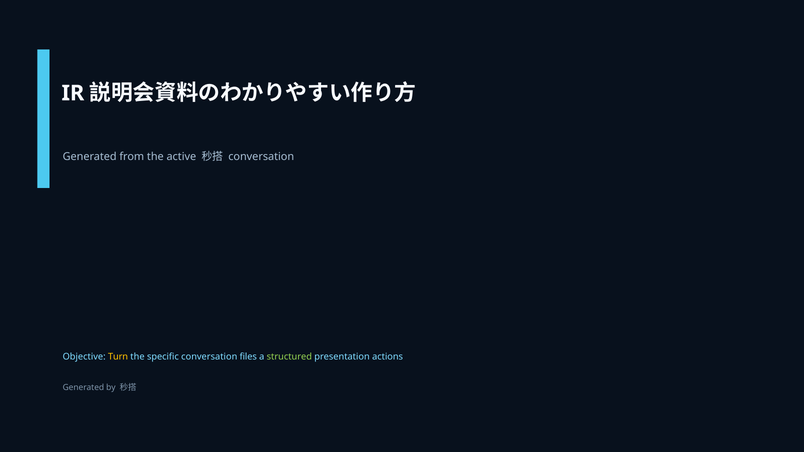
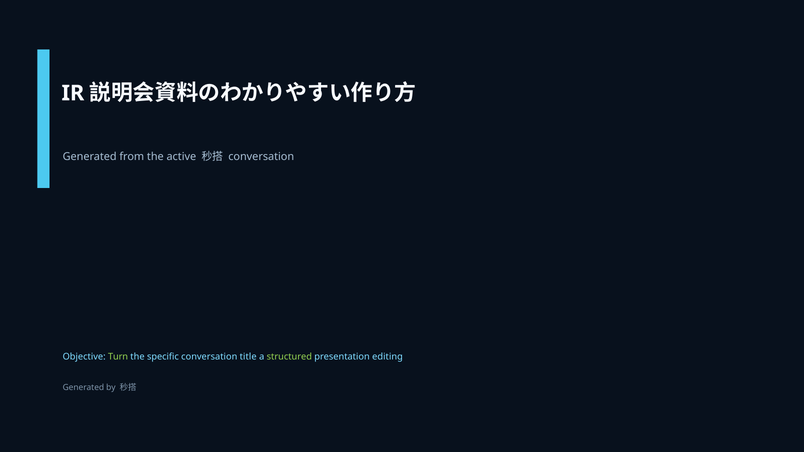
Turn colour: yellow -> light green
files: files -> title
actions: actions -> editing
